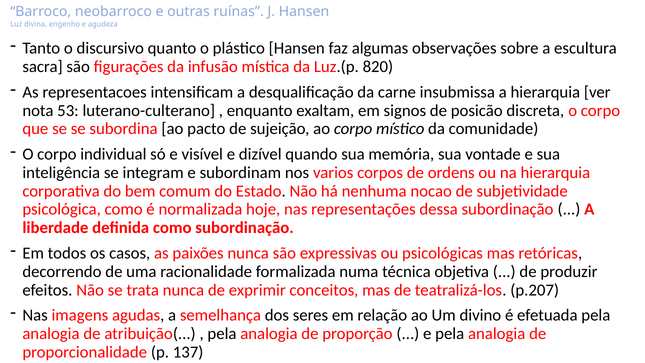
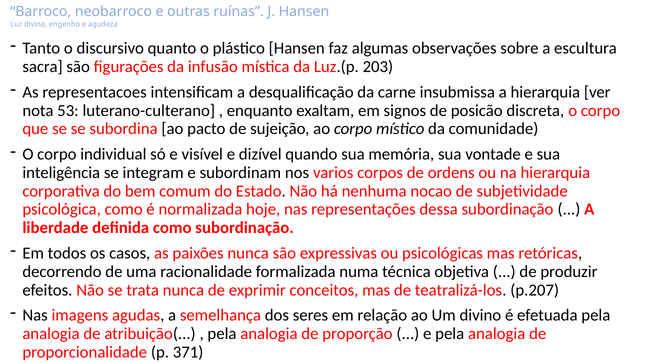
820: 820 -> 203
137: 137 -> 371
